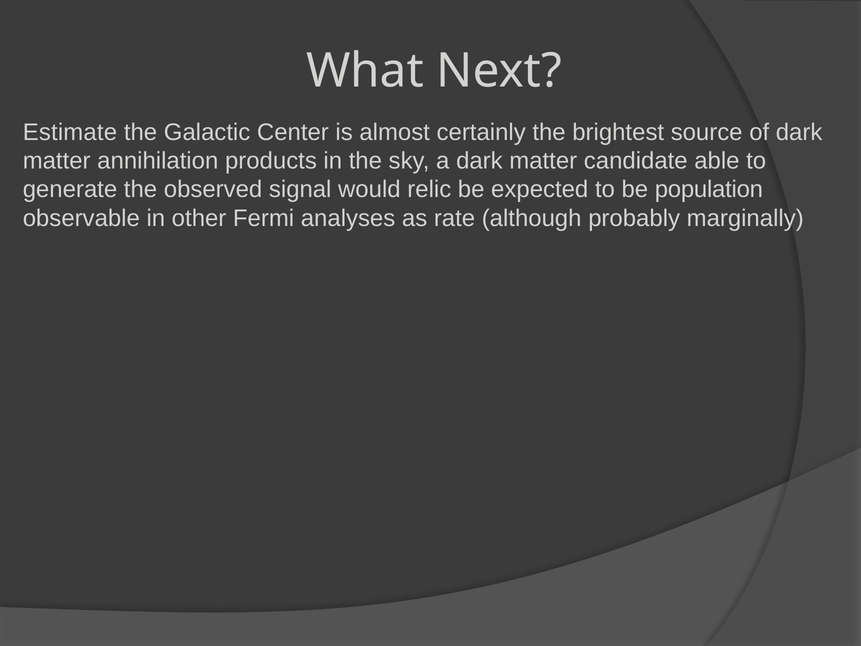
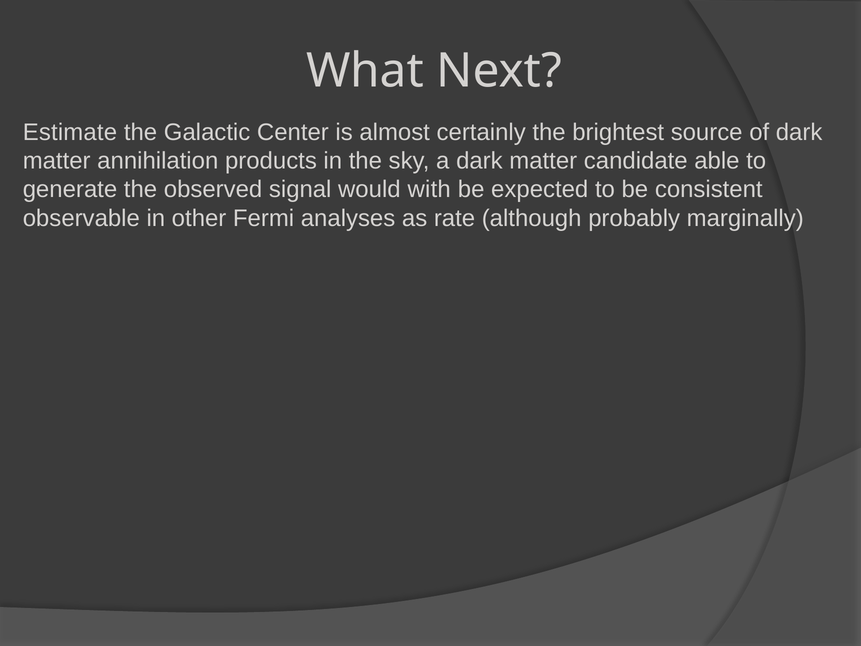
relic: relic -> with
population: population -> consistent
